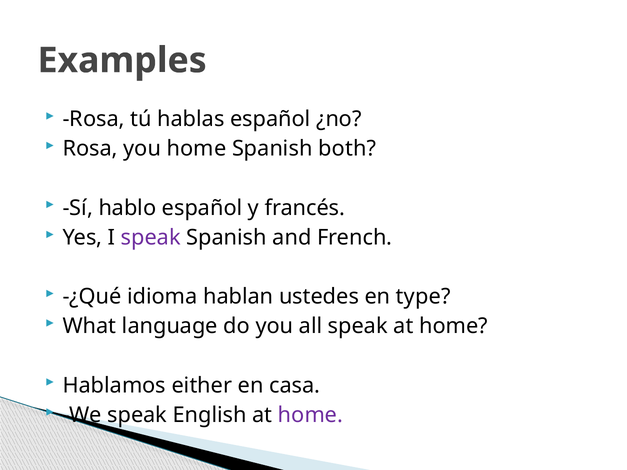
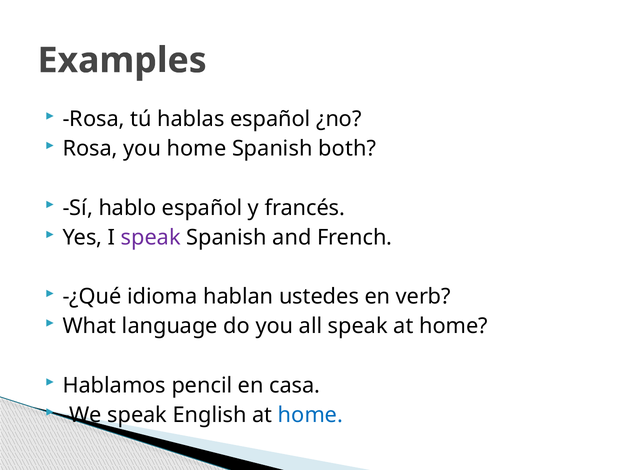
type: type -> verb
either: either -> pencil
home at (310, 415) colour: purple -> blue
